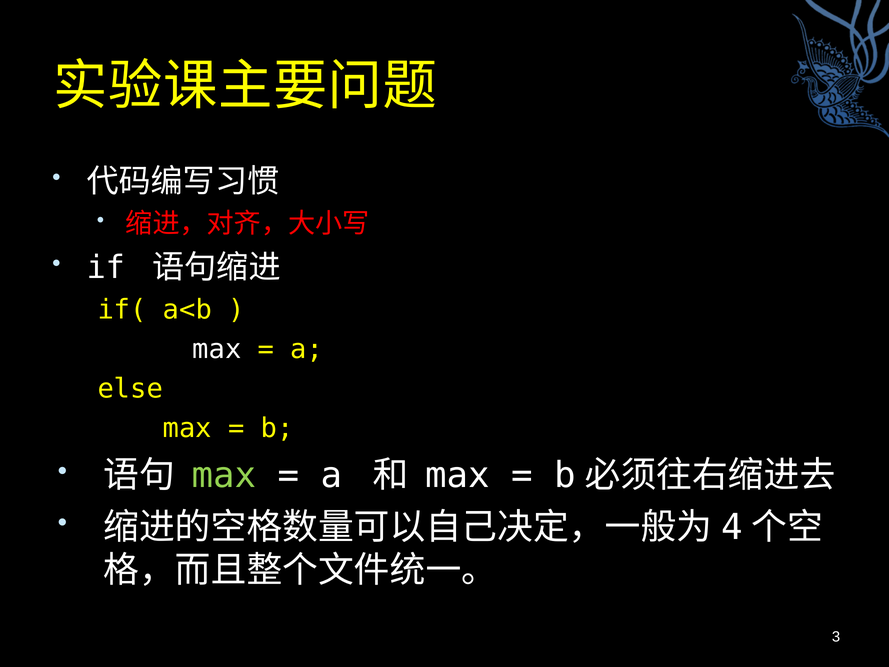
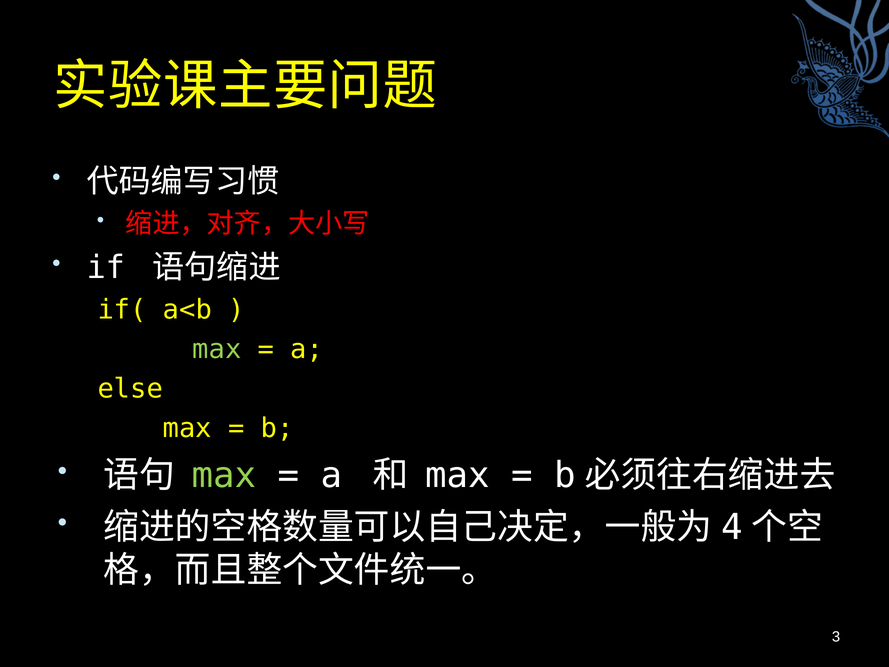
max at (217, 349) colour: white -> light green
